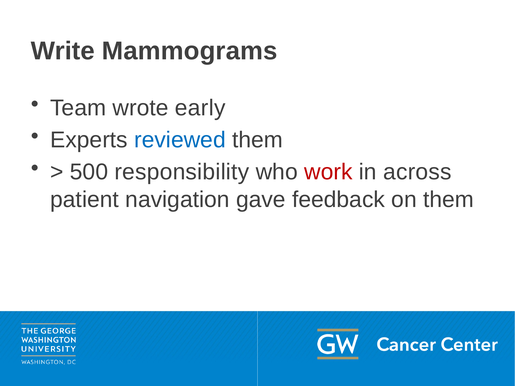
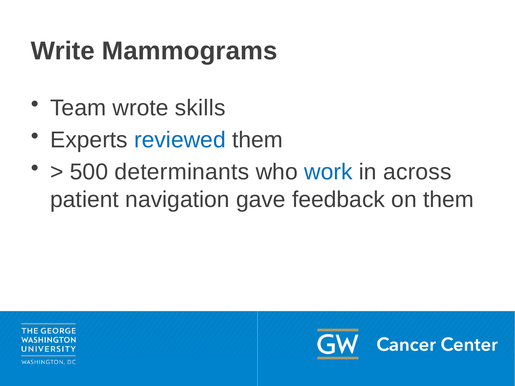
early: early -> skills
responsibility: responsibility -> determinants
work colour: red -> blue
